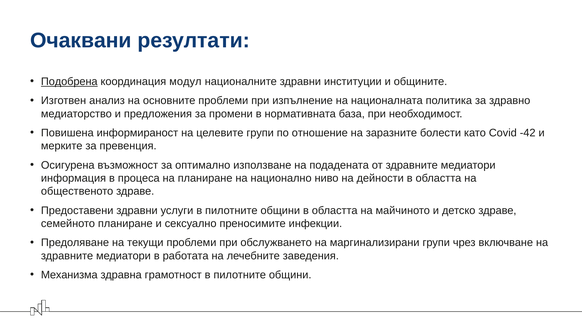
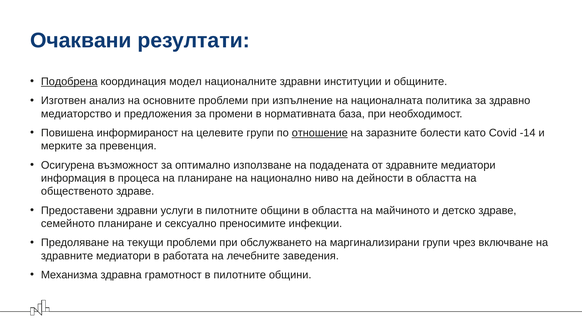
модул: модул -> модел
отношение underline: none -> present
-42: -42 -> -14
